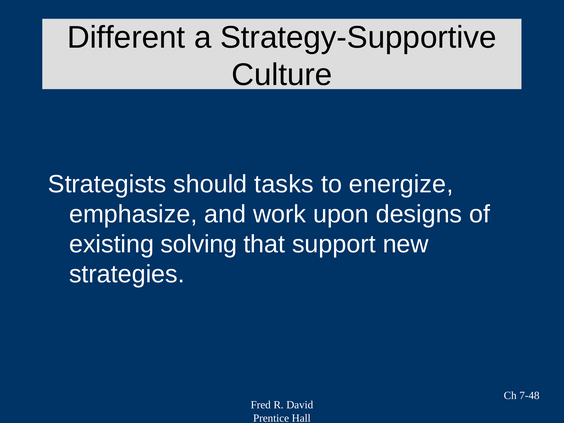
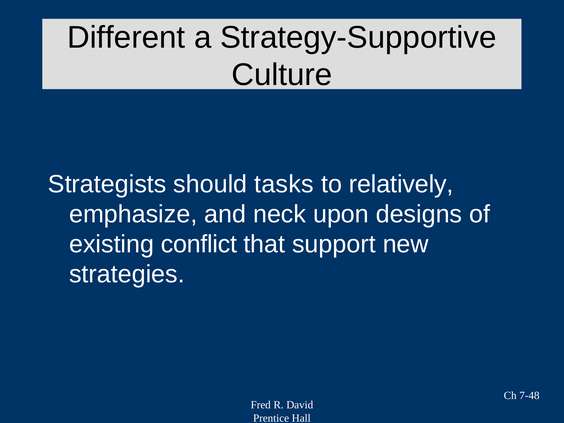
energize: energize -> relatively
work: work -> neck
solving: solving -> conflict
